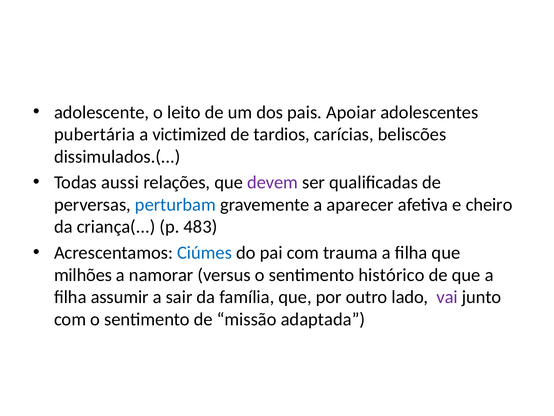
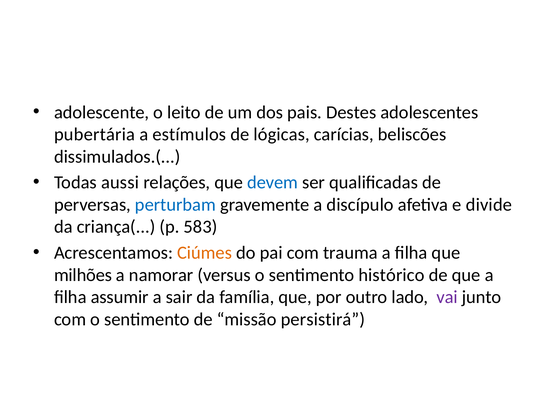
Apoiar: Apoiar -> Destes
victimized: victimized -> estímulos
tardios: tardios -> lógicas
devem colour: purple -> blue
aparecer: aparecer -> discípulo
cheiro: cheiro -> divide
483: 483 -> 583
Ciúmes colour: blue -> orange
adaptada: adaptada -> persistirá
